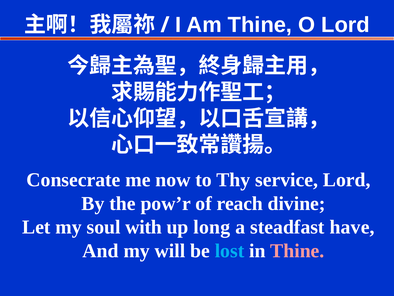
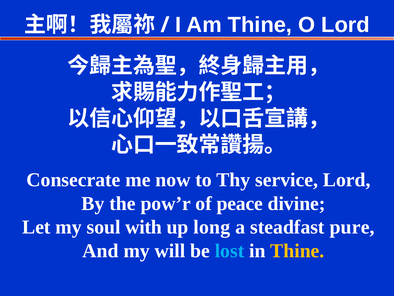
reach: reach -> peace
have: have -> pure
Thine at (297, 250) colour: pink -> yellow
